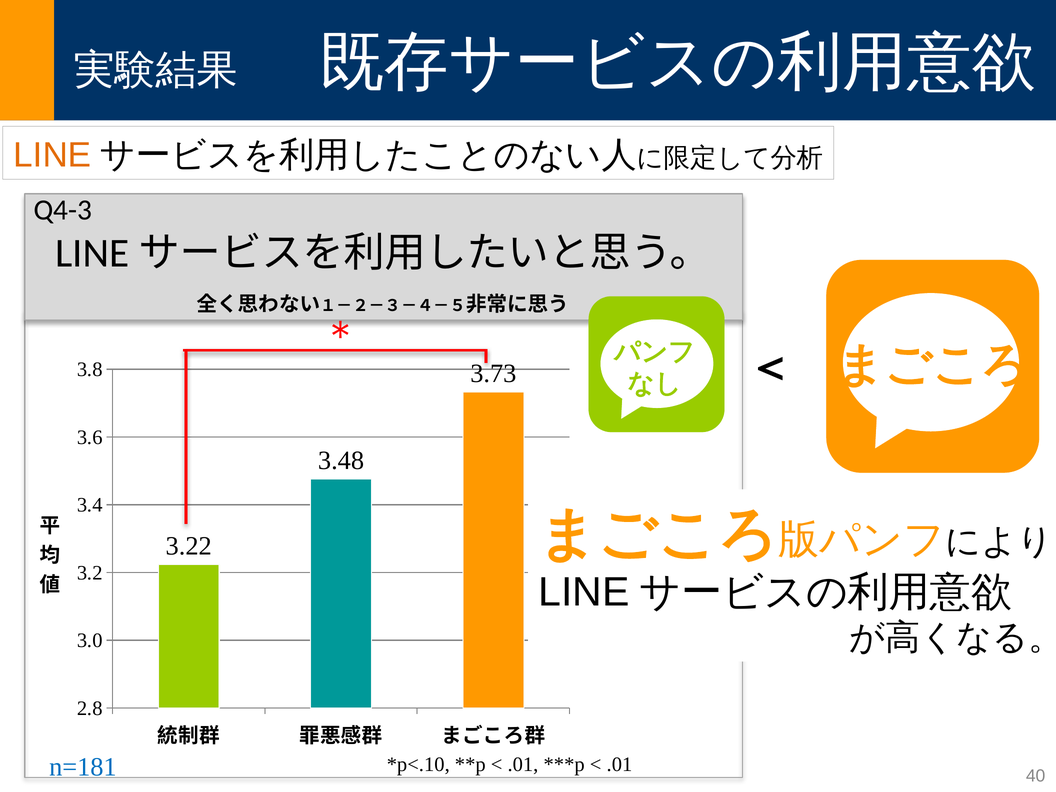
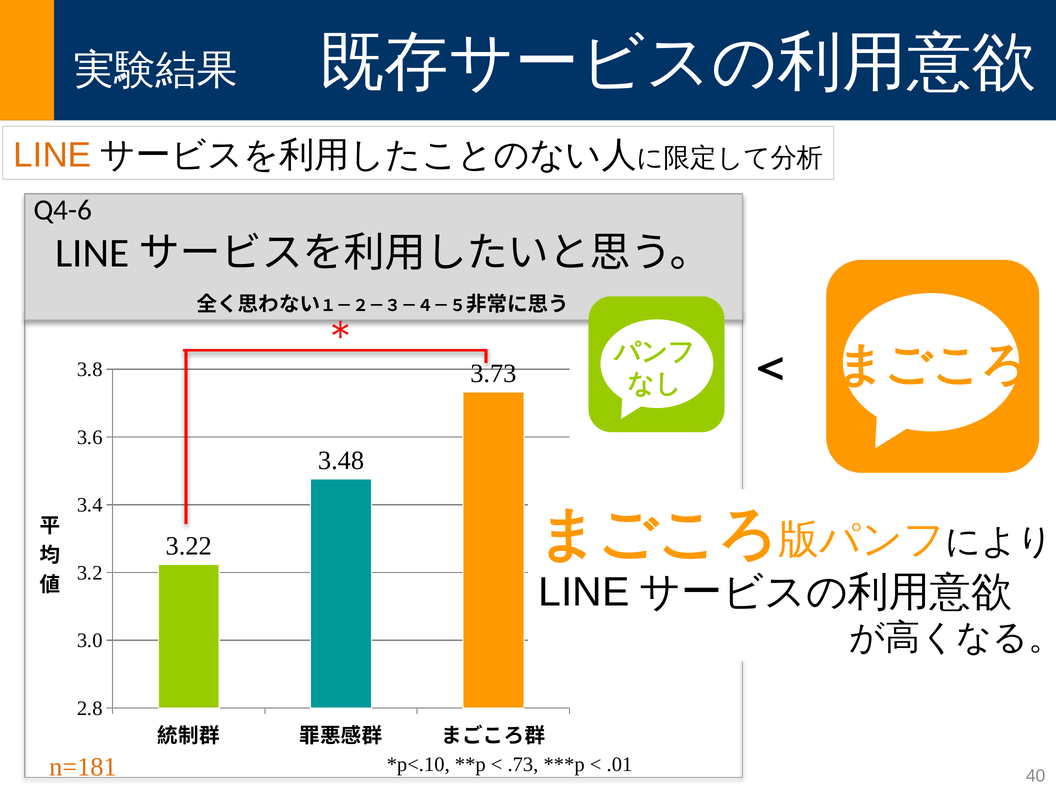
Q4-3: Q4-3 -> Q4-6
n=181 colour: blue -> orange
.01 at (523, 764): .01 -> .73
